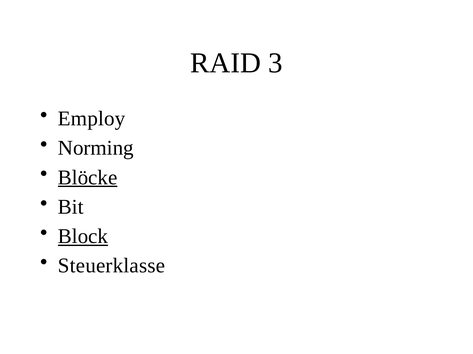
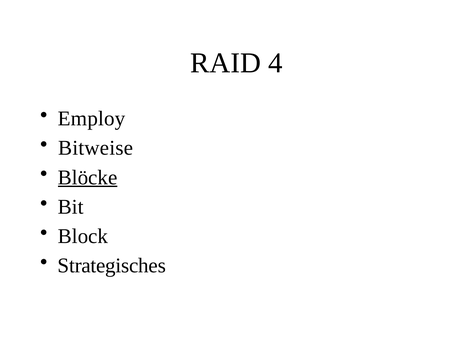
3: 3 -> 4
Norming: Norming -> Bitweise
Block underline: present -> none
Steuerklasse: Steuerklasse -> Strategisches
